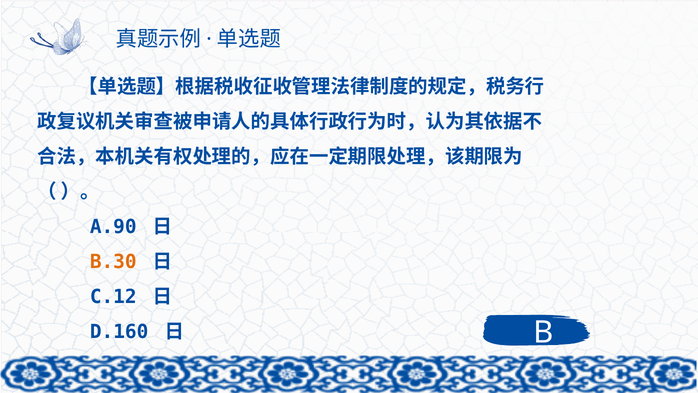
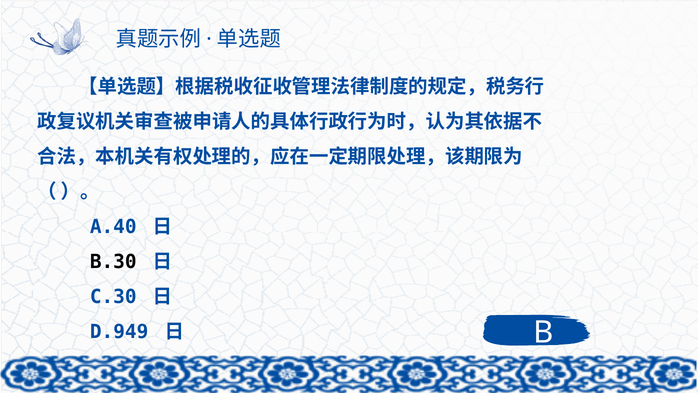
A.90: A.90 -> A.40
B.30 colour: orange -> black
C.12: C.12 -> C.30
D.160: D.160 -> D.949
